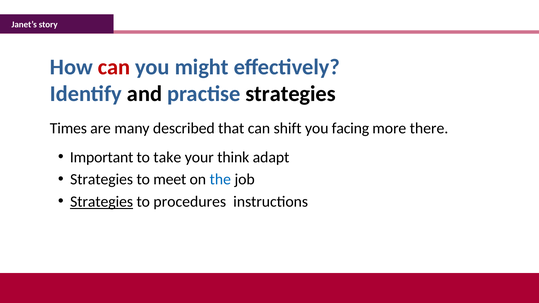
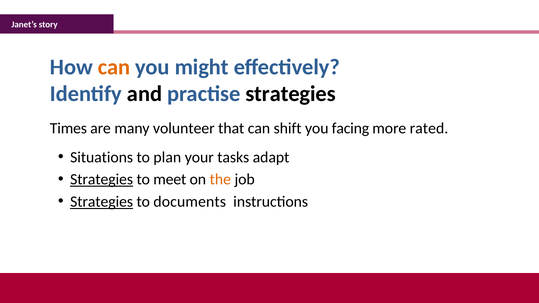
can at (114, 67) colour: red -> orange
described: described -> volunteer
there: there -> rated
Important: Important -> Situations
take: take -> plan
think: think -> tasks
Strategies at (102, 180) underline: none -> present
the colour: blue -> orange
procedures: procedures -> documents
